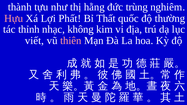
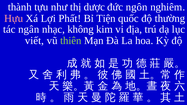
hằng: hằng -> dược
trùng: trùng -> ngôn
Thất: Thất -> Tiện
thỉnh: thỉnh -> ngân
thiên colour: pink -> light green
